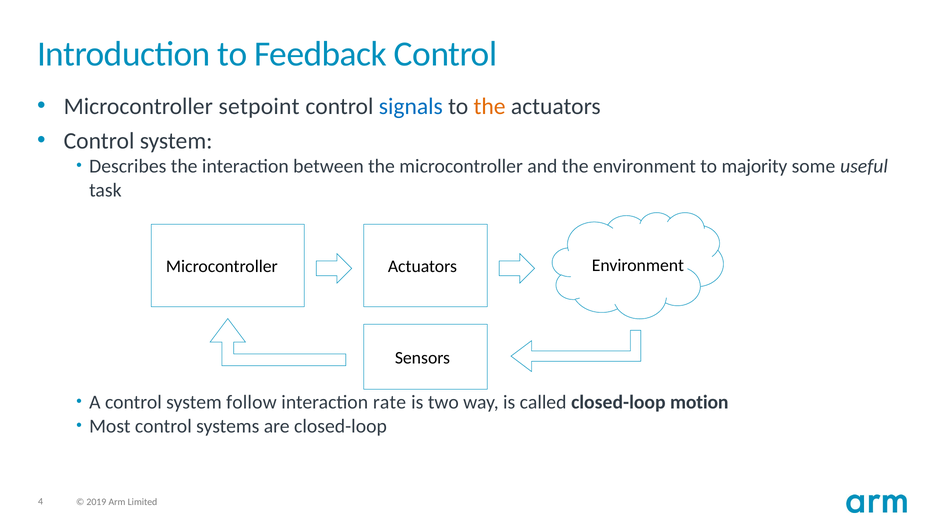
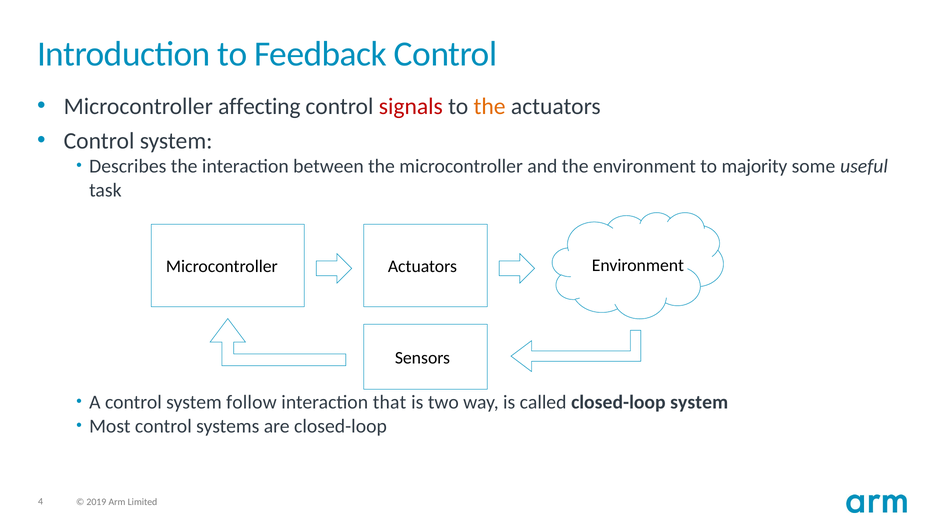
setpoint: setpoint -> affecting
signals colour: blue -> red
rate: rate -> that
closed-loop motion: motion -> system
